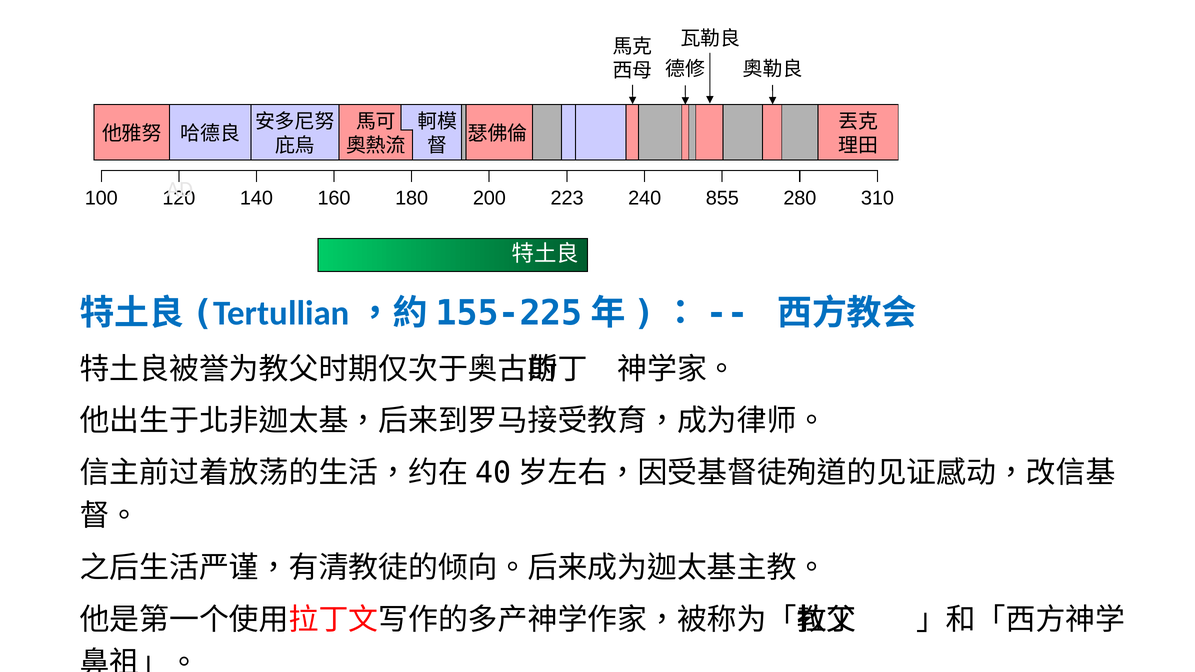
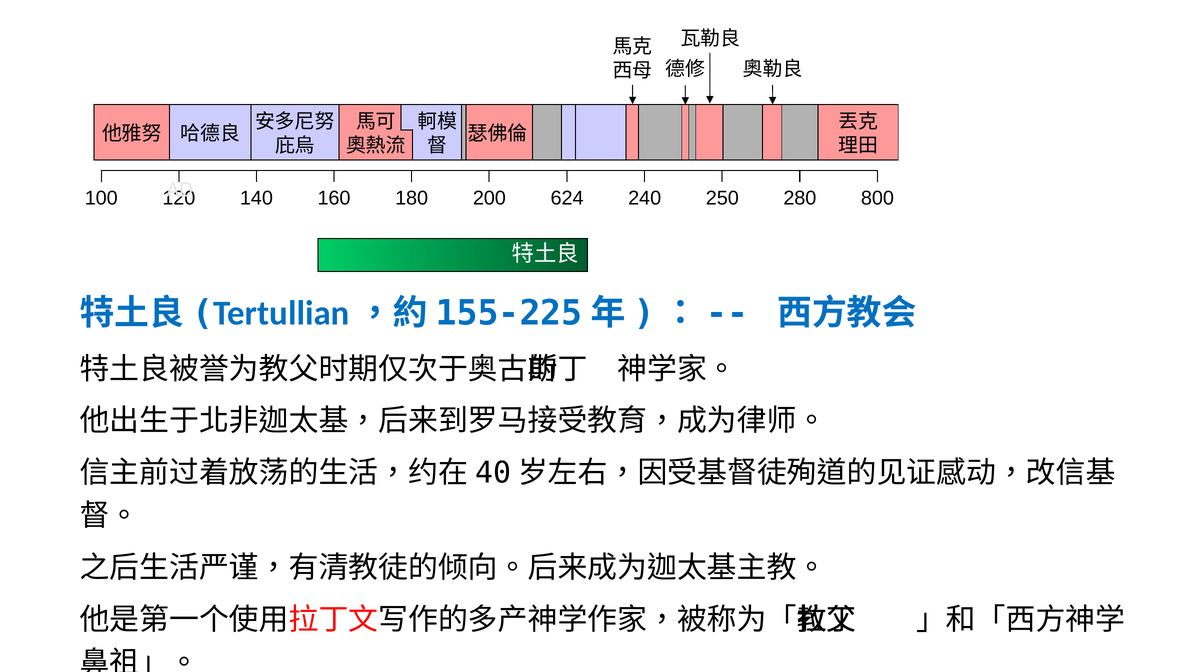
223: 223 -> 624
855: 855 -> 250
310: 310 -> 800
